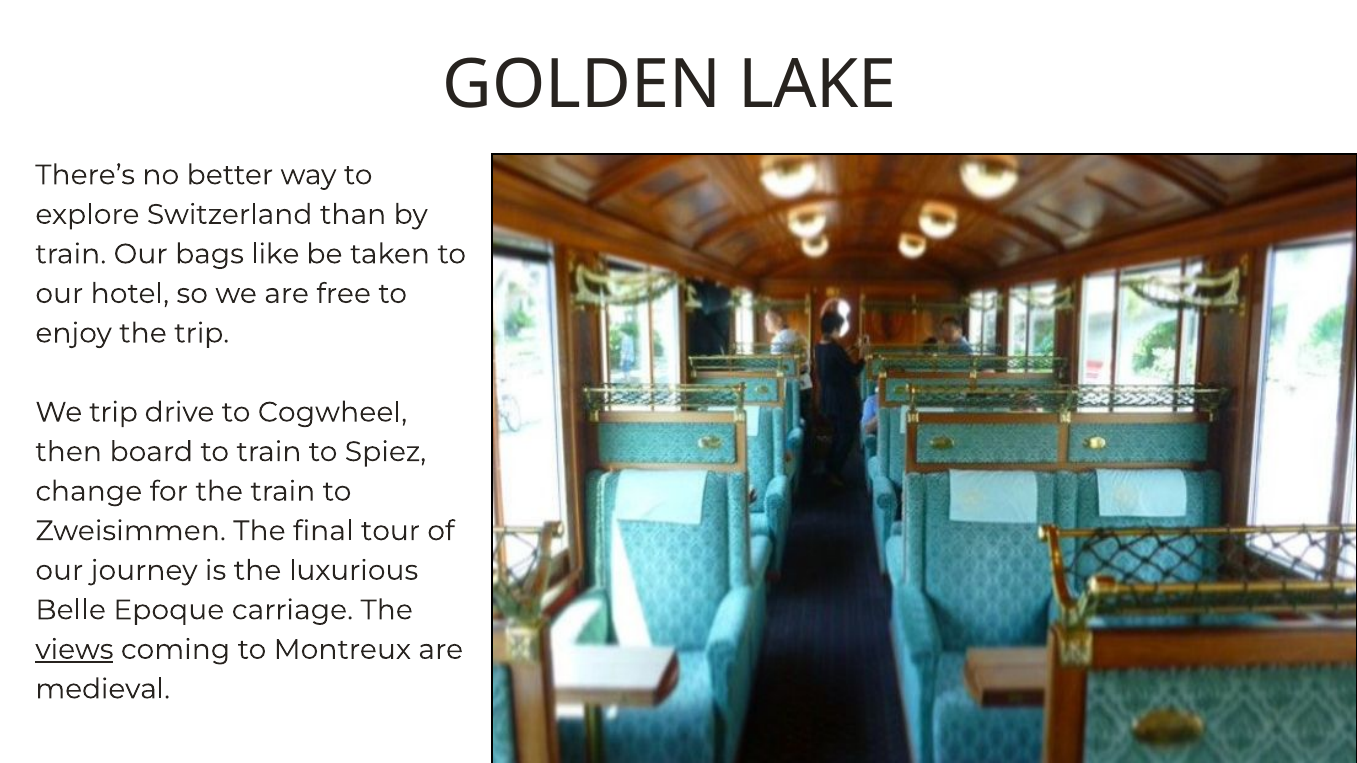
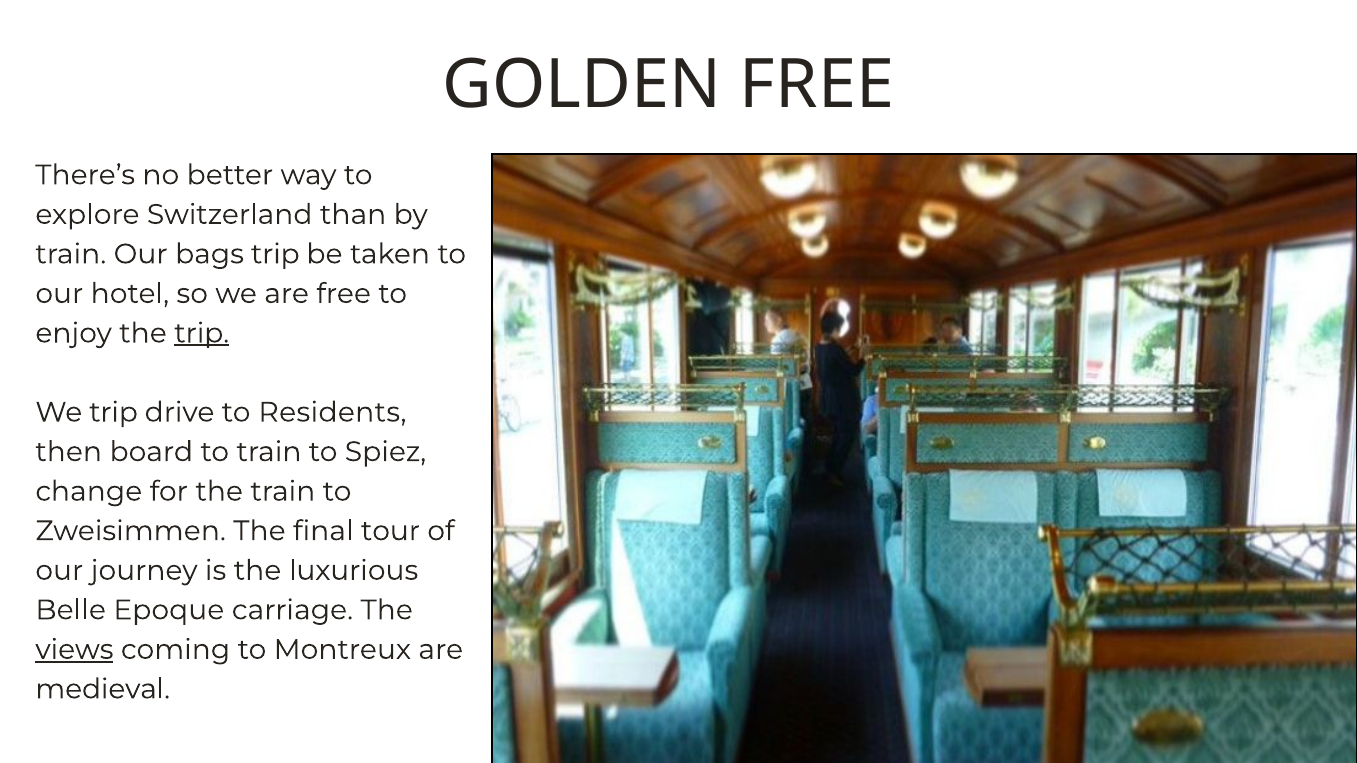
GOLDEN LAKE: LAKE -> FREE
bags like: like -> trip
trip at (202, 333) underline: none -> present
Cogwheel: Cogwheel -> Residents
